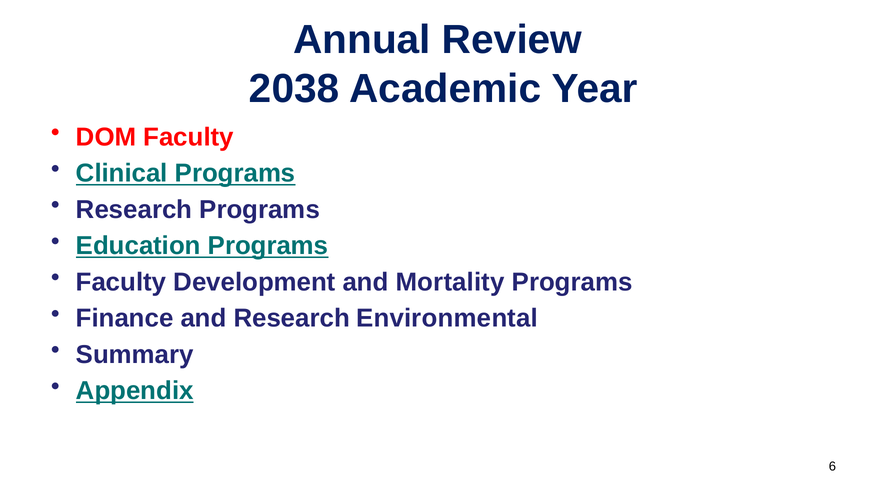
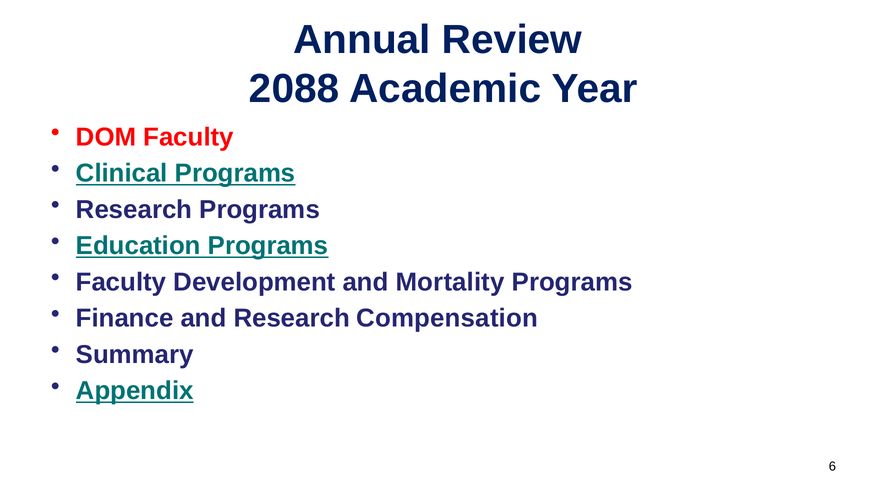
2038: 2038 -> 2088
Environmental: Environmental -> Compensation
